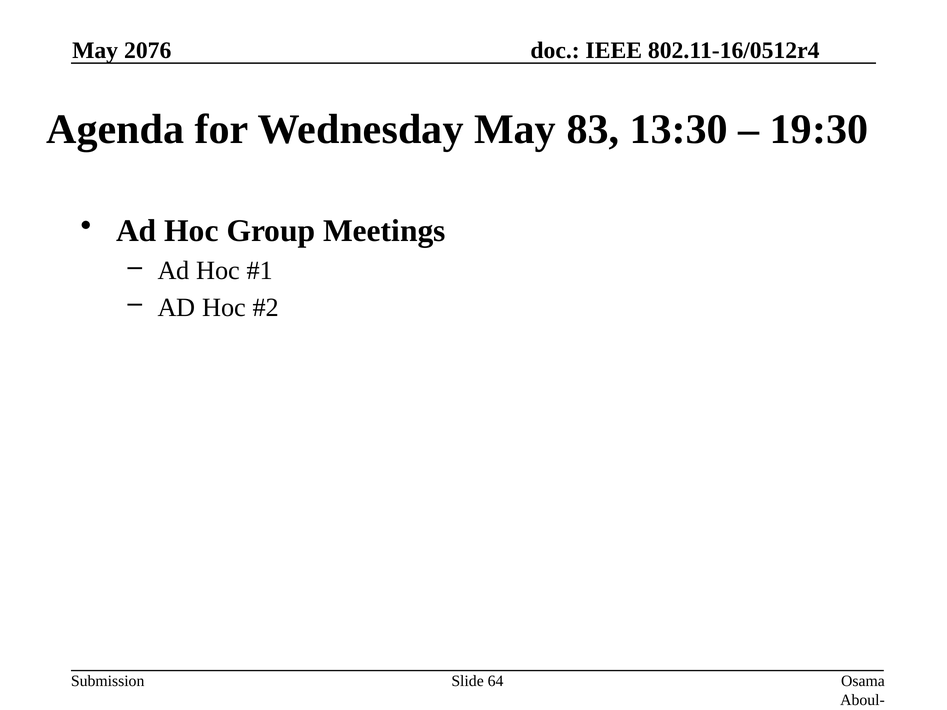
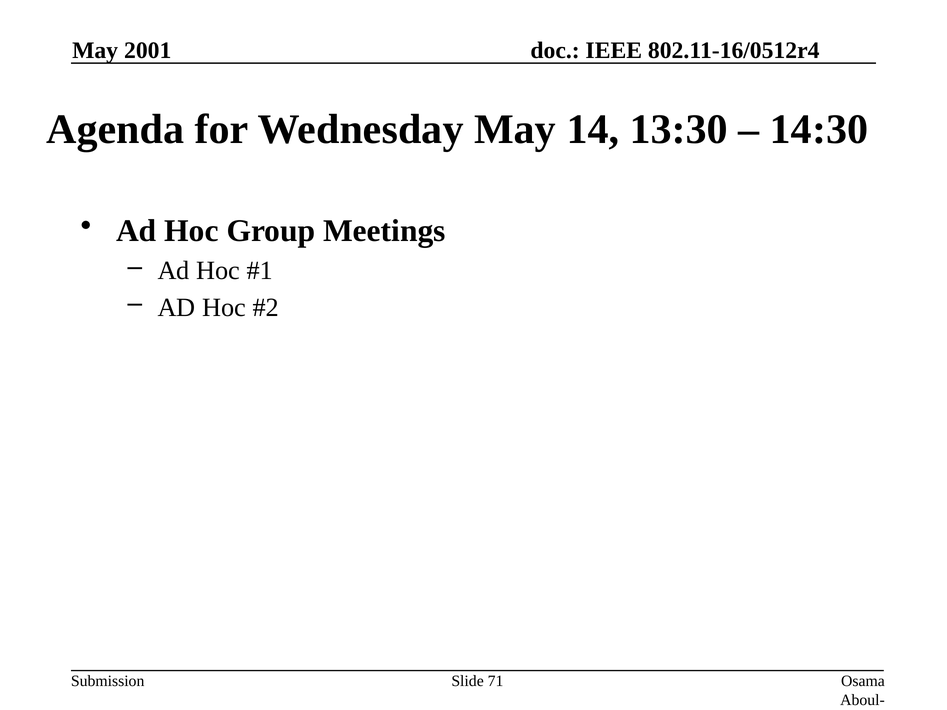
2076: 2076 -> 2001
83: 83 -> 14
19:30: 19:30 -> 14:30
64: 64 -> 71
